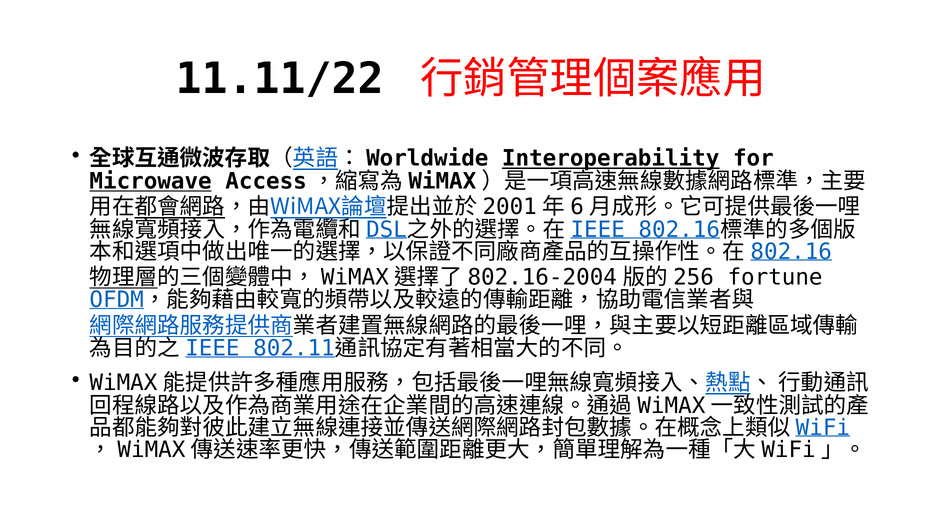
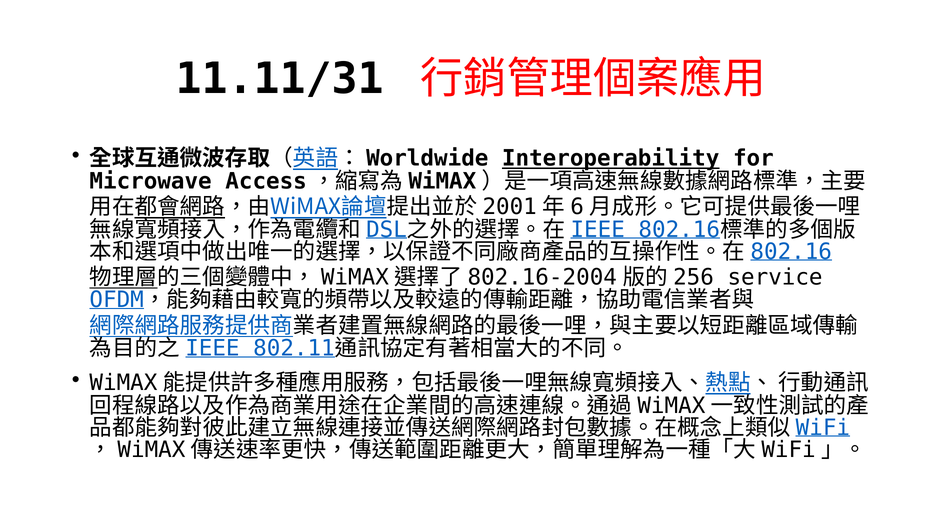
11.11/22: 11.11/22 -> 11.11/31
Microwave underline: present -> none
fortune: fortune -> service
